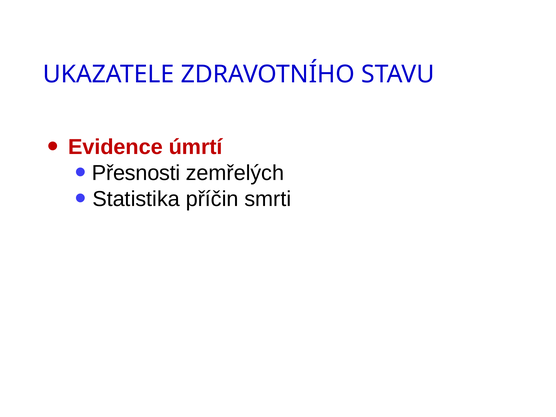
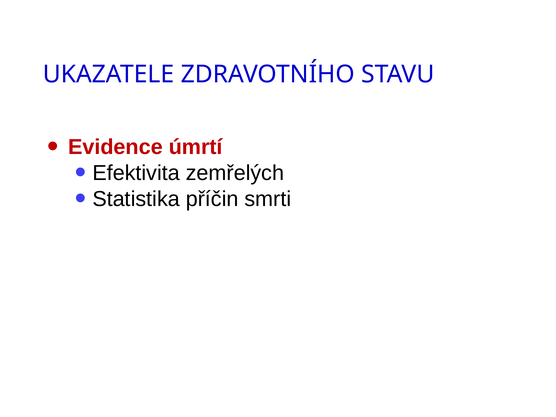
Přesnosti: Přesnosti -> Efektivita
